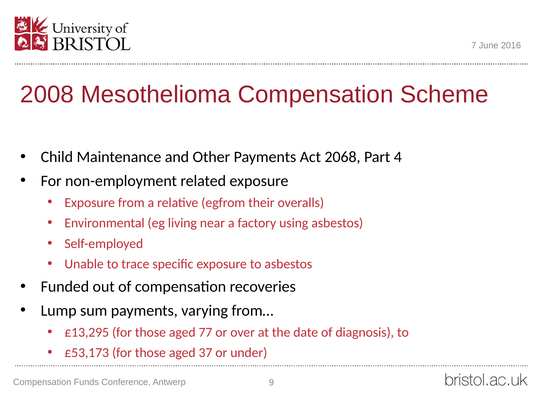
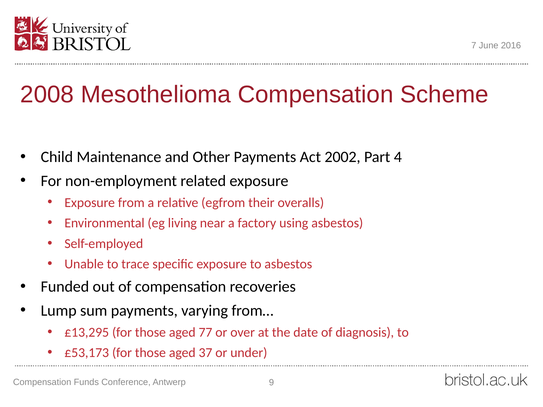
2068: 2068 -> 2002
